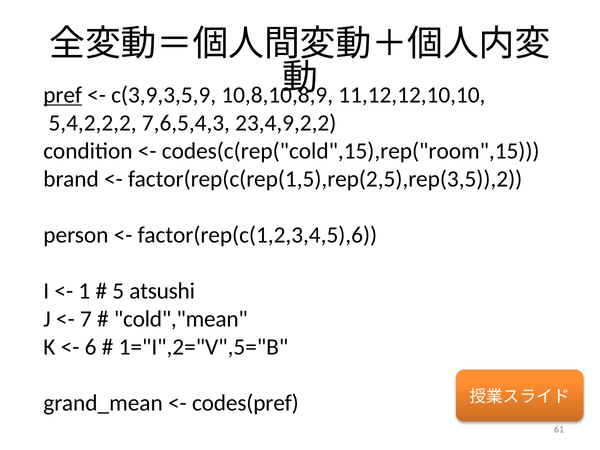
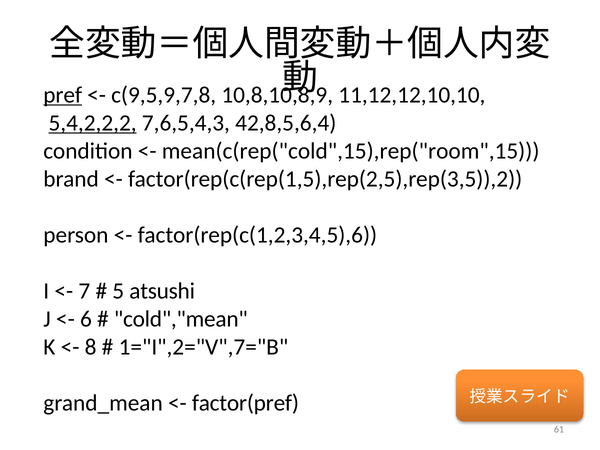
c(3,9,3,5,9: c(3,9,3,5,9 -> c(9,5,9,7,8
5,4,2,2,2 underline: none -> present
23,4,9,2,2: 23,4,9,2,2 -> 42,8,5,6,4
codes(c(rep("cold",15),rep("room",15: codes(c(rep("cold",15),rep("room",15 -> mean(c(rep("cold",15),rep("room",15
1: 1 -> 7
7: 7 -> 6
6: 6 -> 8
1="I",2="V",5="B: 1="I",2="V",5="B -> 1="I",2="V",7="B
codes(pref: codes(pref -> factor(pref
